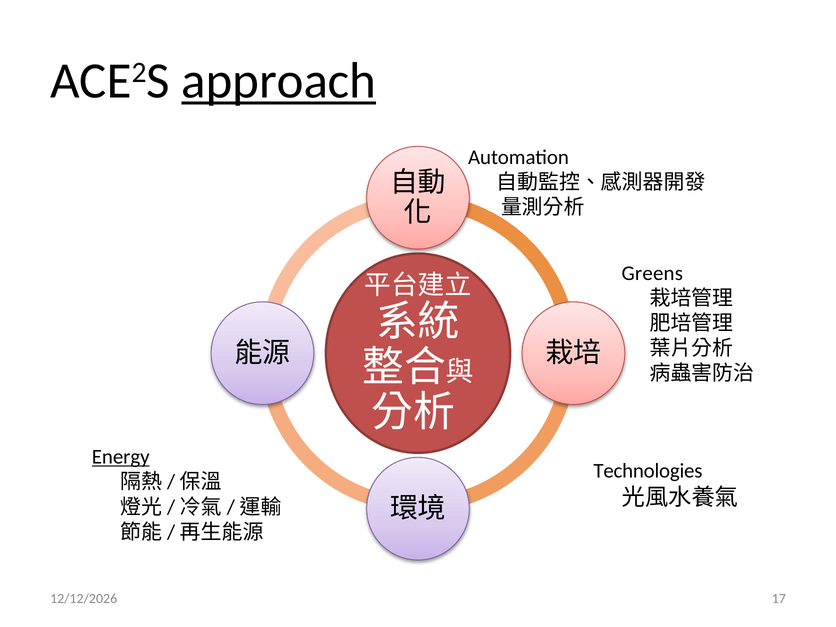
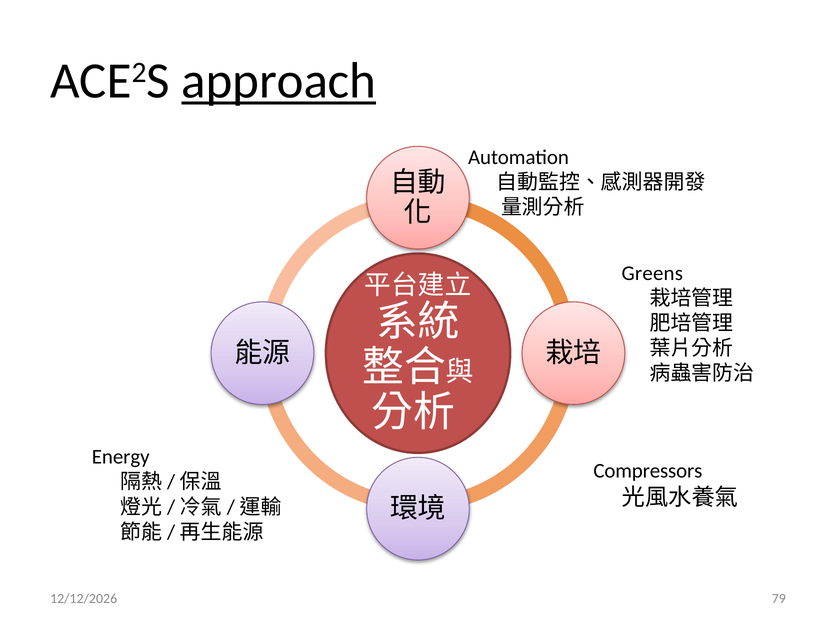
Energy underline: present -> none
Technologies: Technologies -> Compressors
17: 17 -> 79
